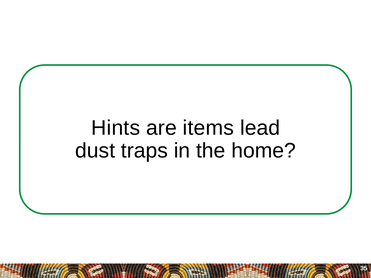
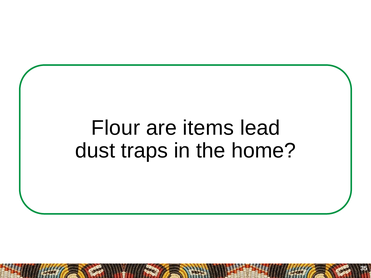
Hints: Hints -> Flour
